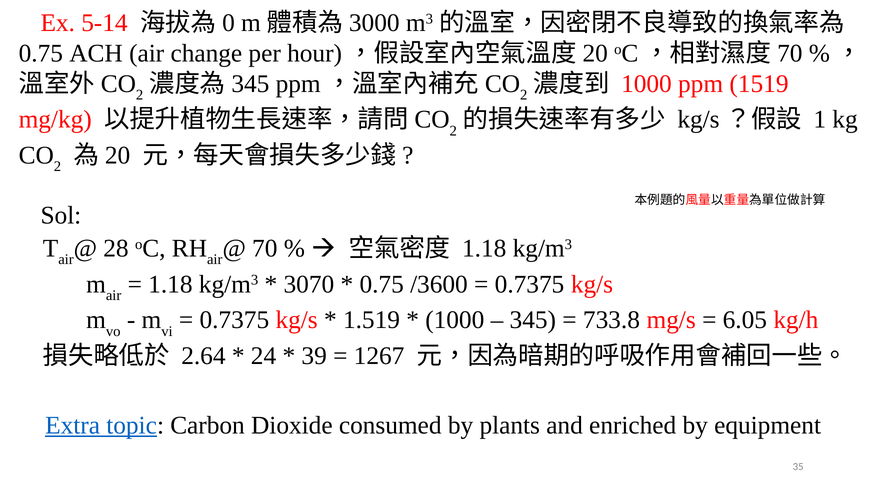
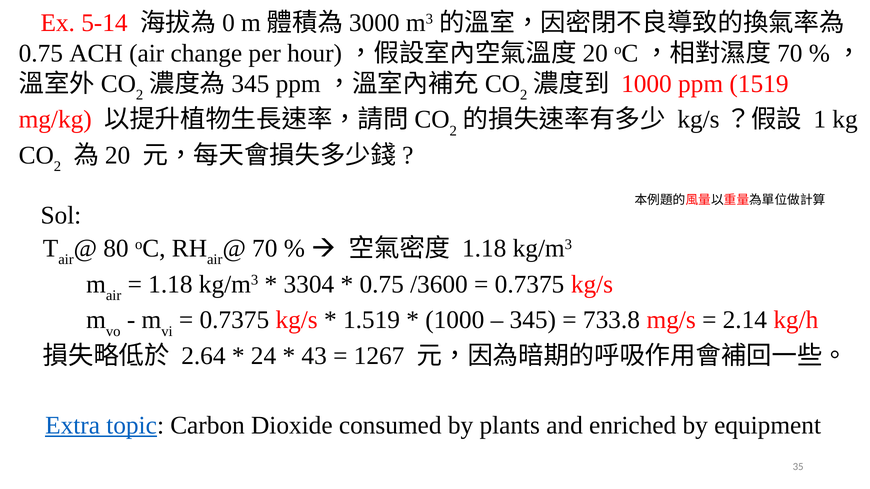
28: 28 -> 80
3070: 3070 -> 3304
6.05: 6.05 -> 2.14
39: 39 -> 43
